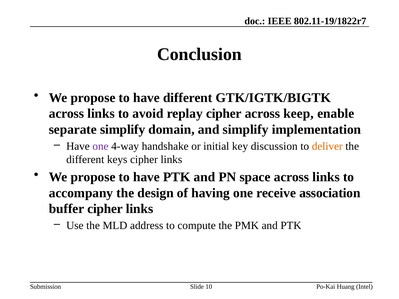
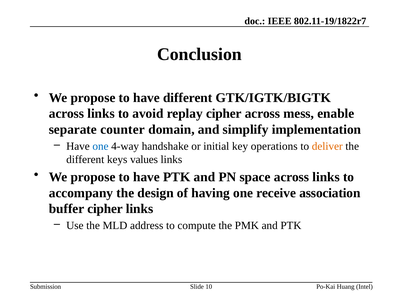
keep: keep -> mess
separate simplify: simplify -> counter
one at (100, 146) colour: purple -> blue
discussion: discussion -> operations
keys cipher: cipher -> values
